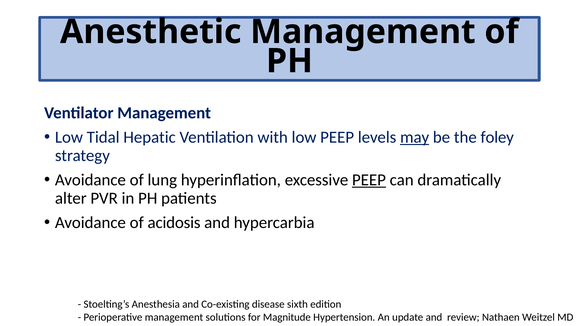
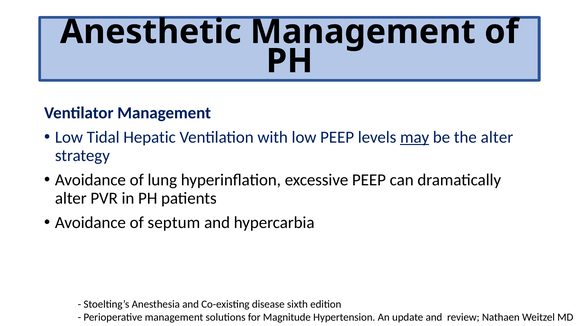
the foley: foley -> alter
PEEP at (369, 180) underline: present -> none
acidosis: acidosis -> septum
